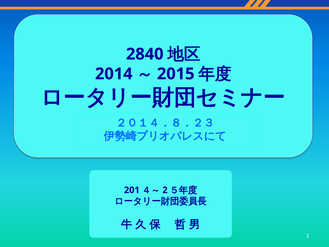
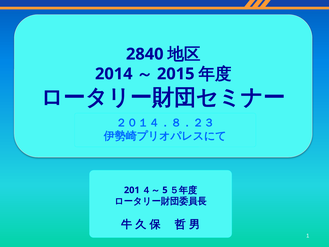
2: 2 -> 5
